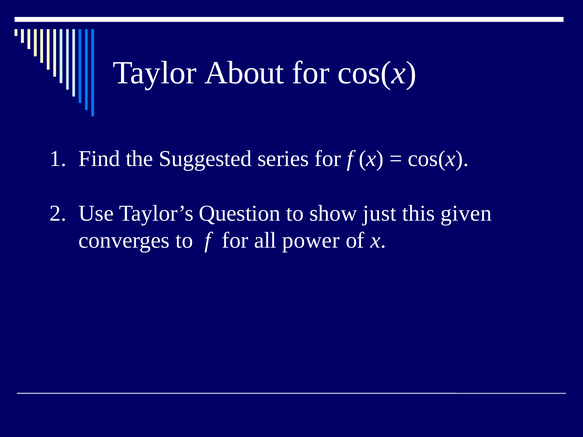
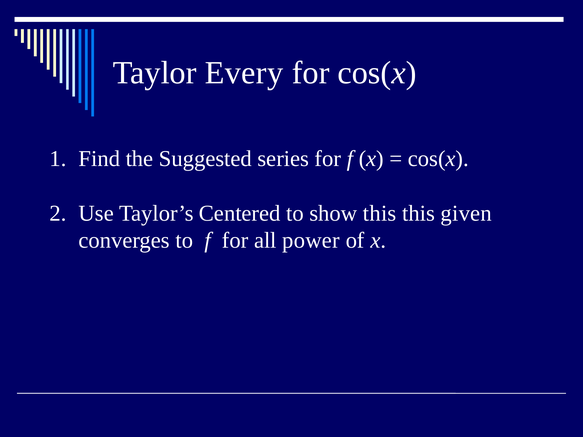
About: About -> Every
Question: Question -> Centered
show just: just -> this
